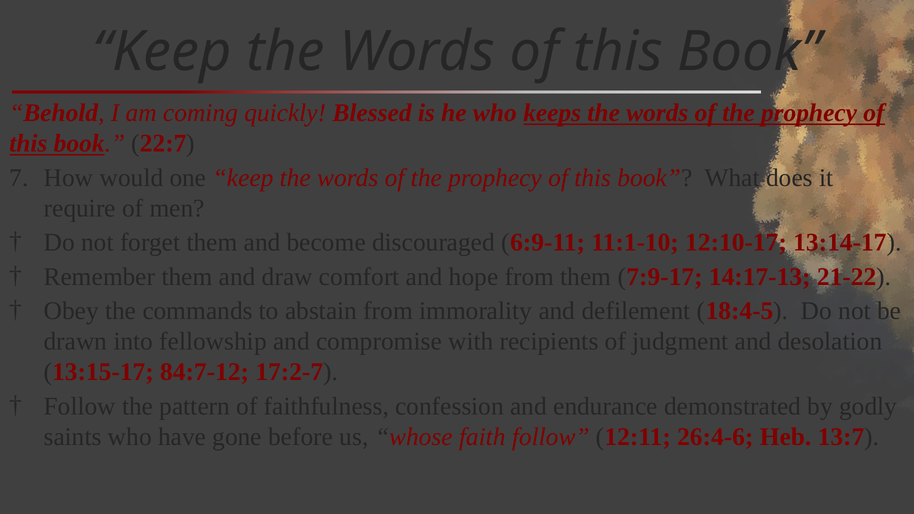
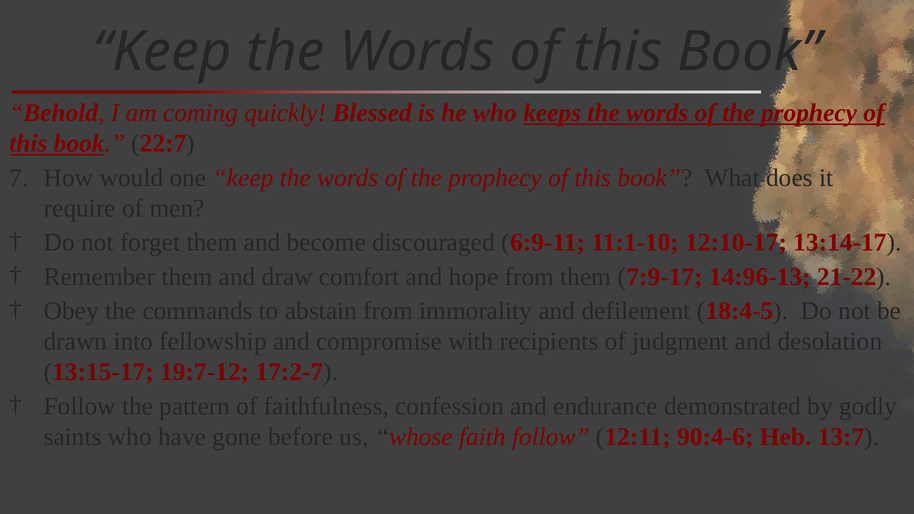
14:17-13: 14:17-13 -> 14:96-13
84:7-12: 84:7-12 -> 19:7-12
26:4-6: 26:4-6 -> 90:4-6
